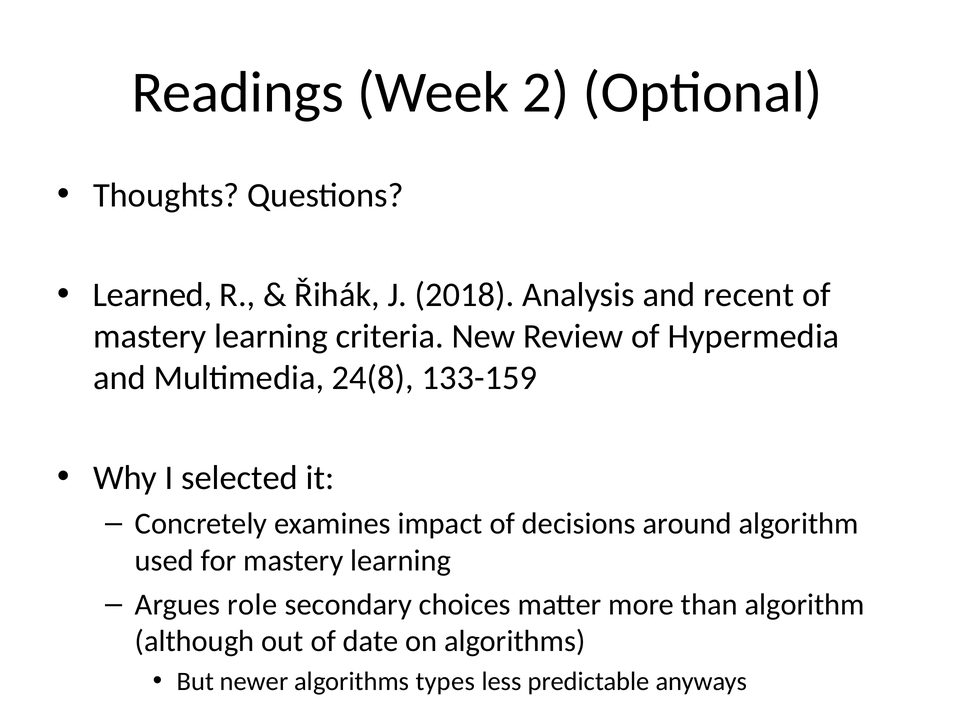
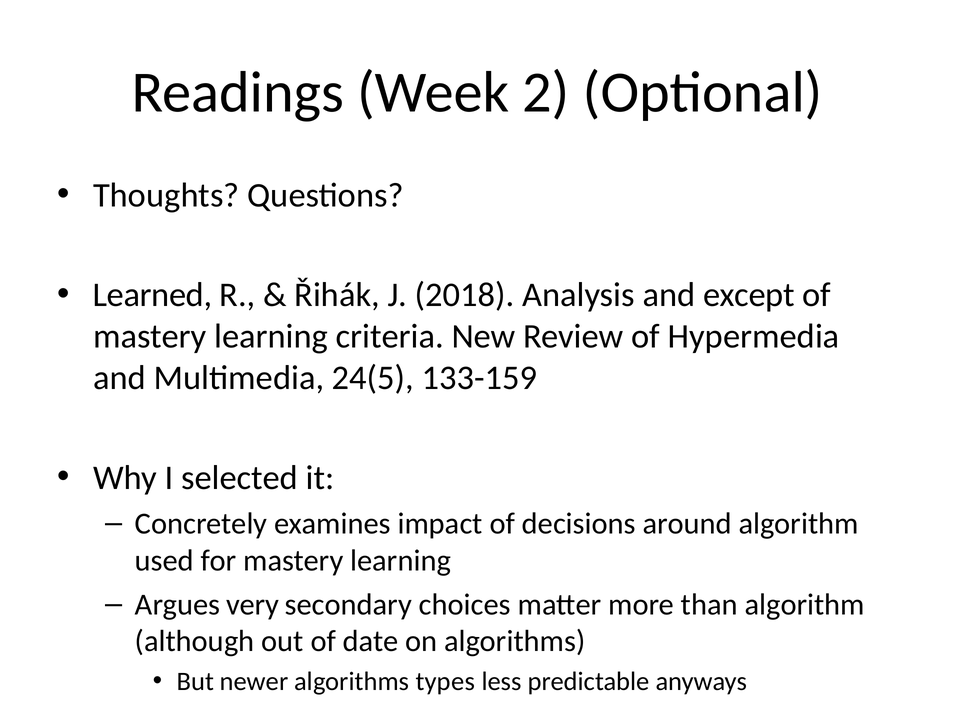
recent: recent -> except
24(8: 24(8 -> 24(5
role: role -> very
